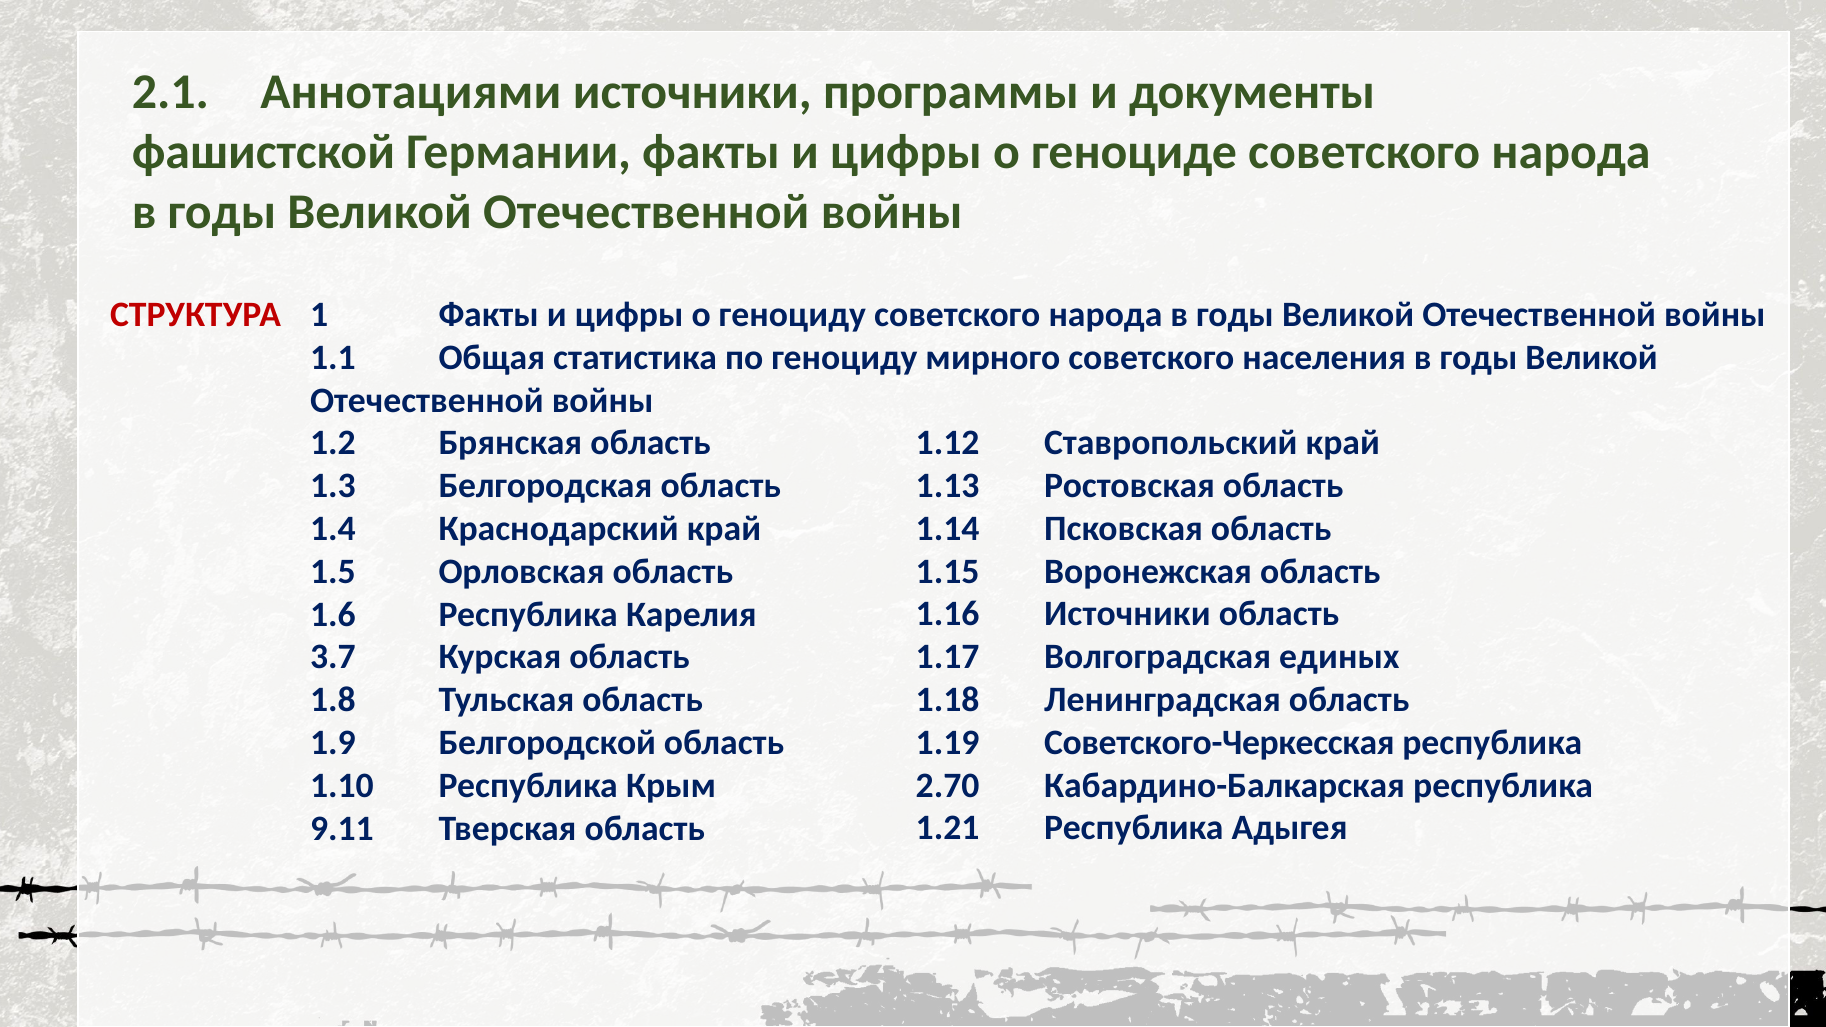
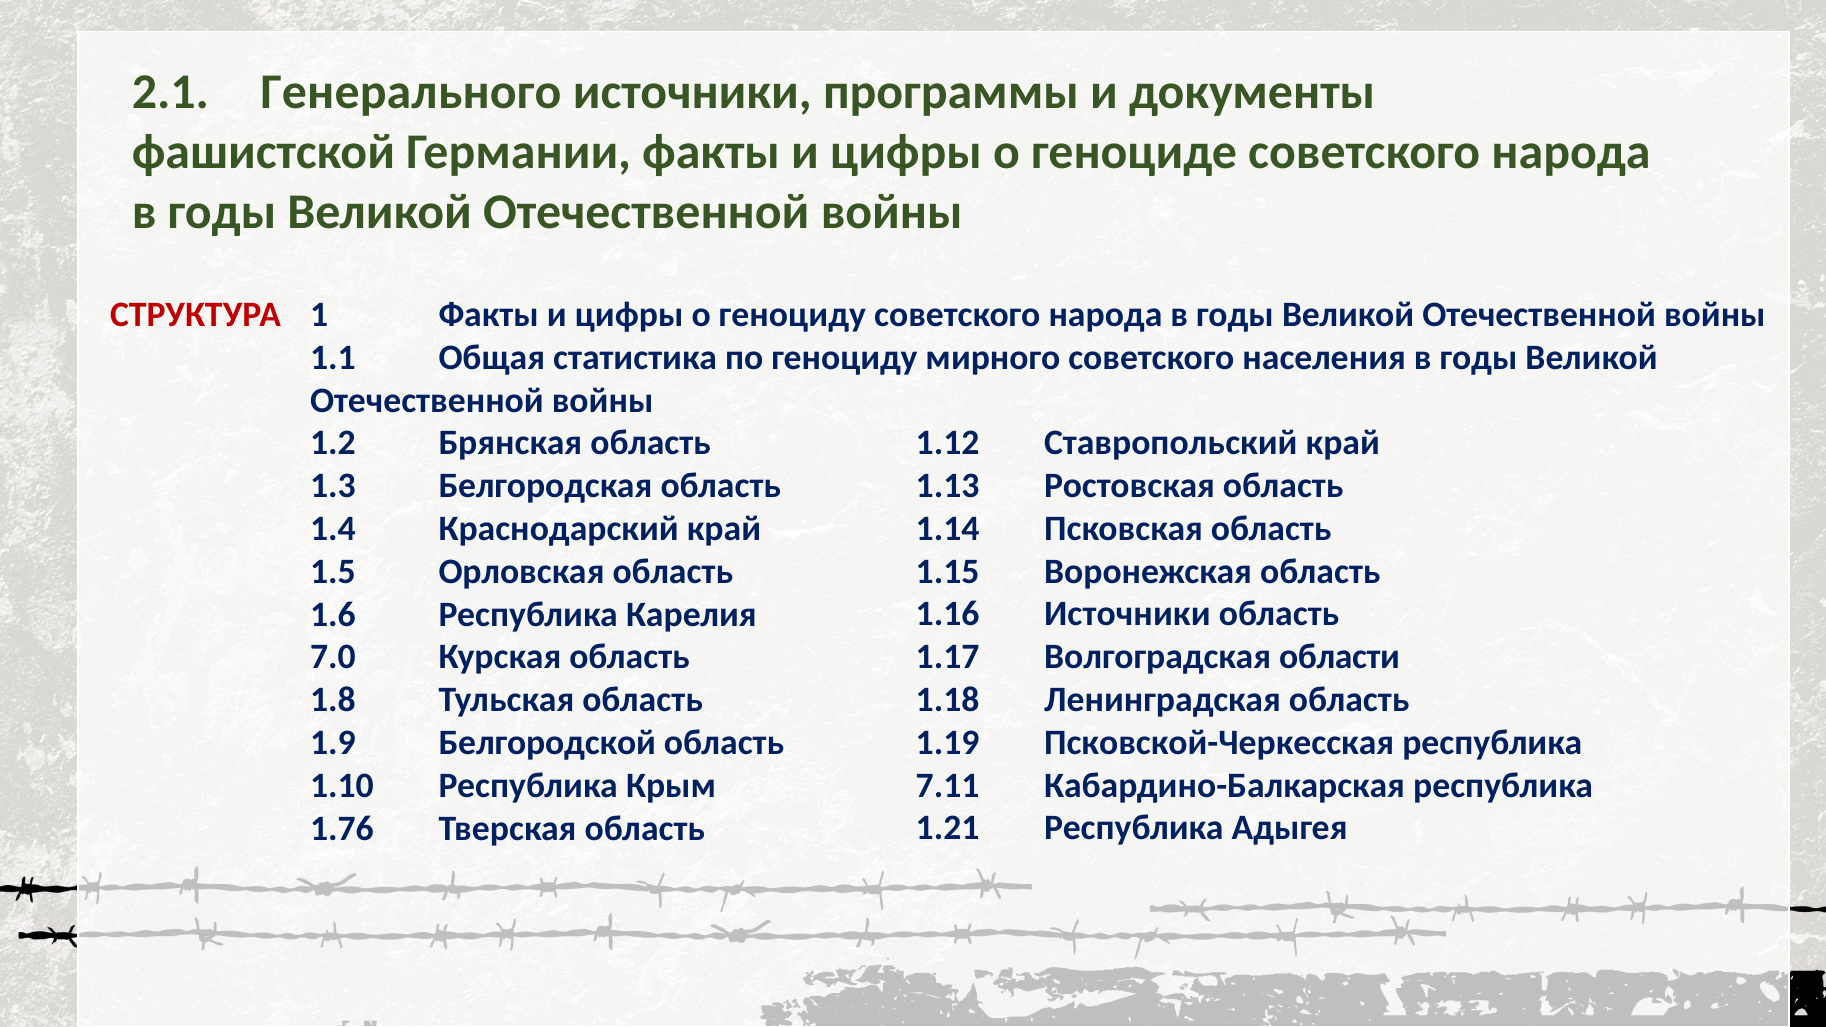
Аннотациями: Аннотациями -> Генерального
единых: единых -> области
3.7: 3.7 -> 7.0
Советского-Черкесская: Советского-Черкесская -> Псковской-Черкесская
2.70: 2.70 -> 7.11
9.11: 9.11 -> 1.76
